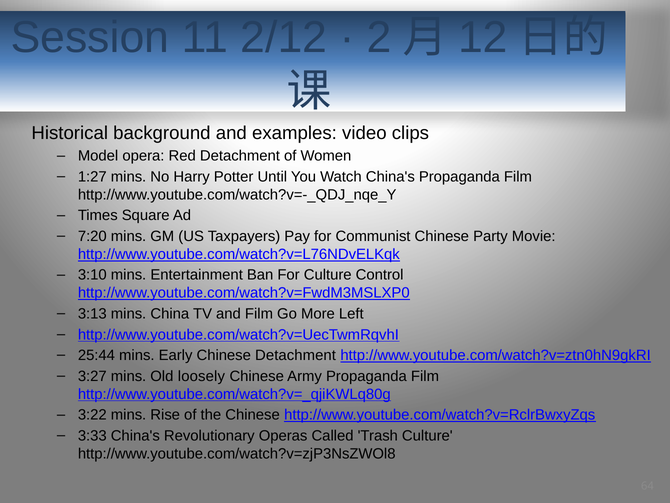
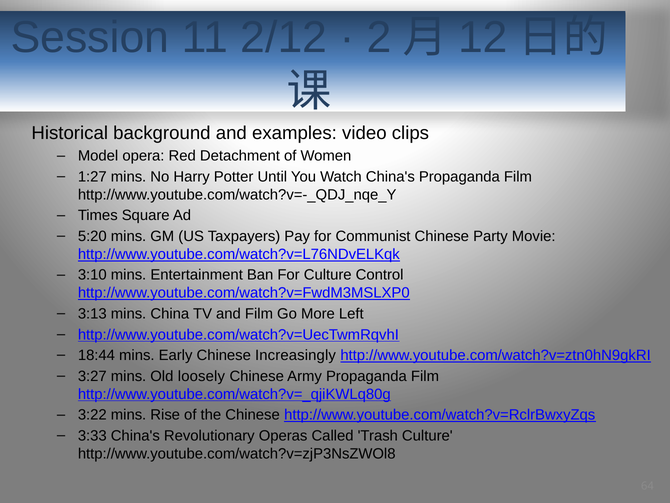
7:20: 7:20 -> 5:20
25:44: 25:44 -> 18:44
Chinese Detachment: Detachment -> Increasingly
